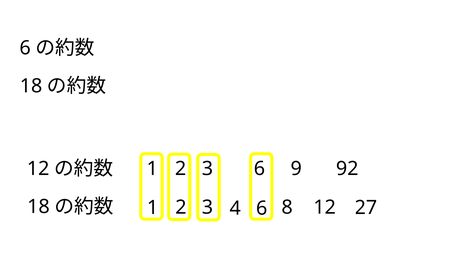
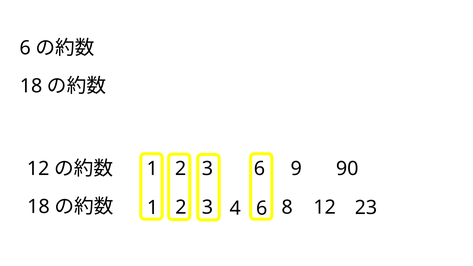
92: 92 -> 90
27: 27 -> 23
